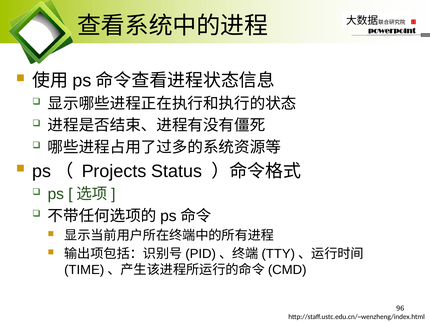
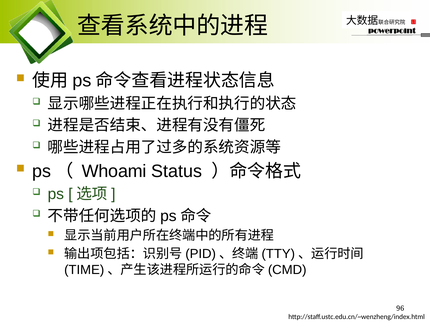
Projects: Projects -> Whoami
